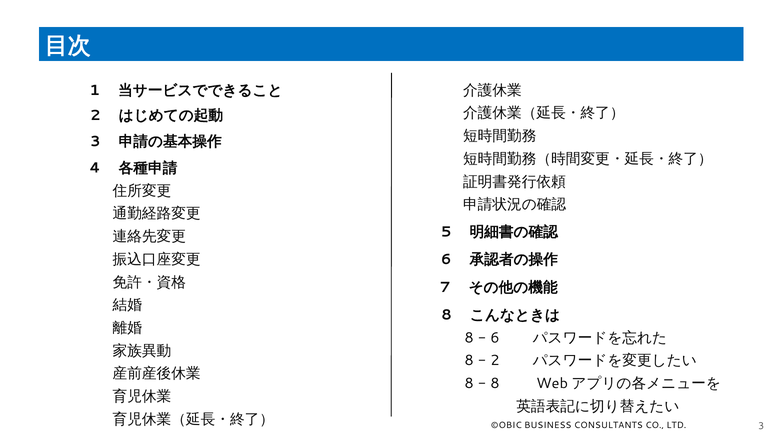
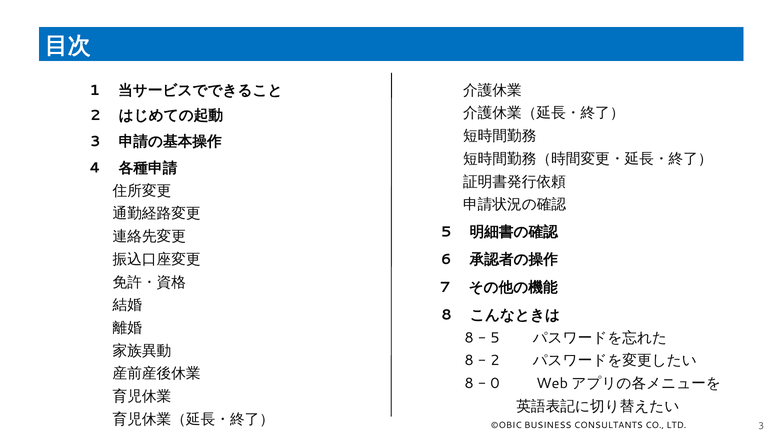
6 at (495, 338): 6 -> 5
8 at (495, 384): 8 -> 0
